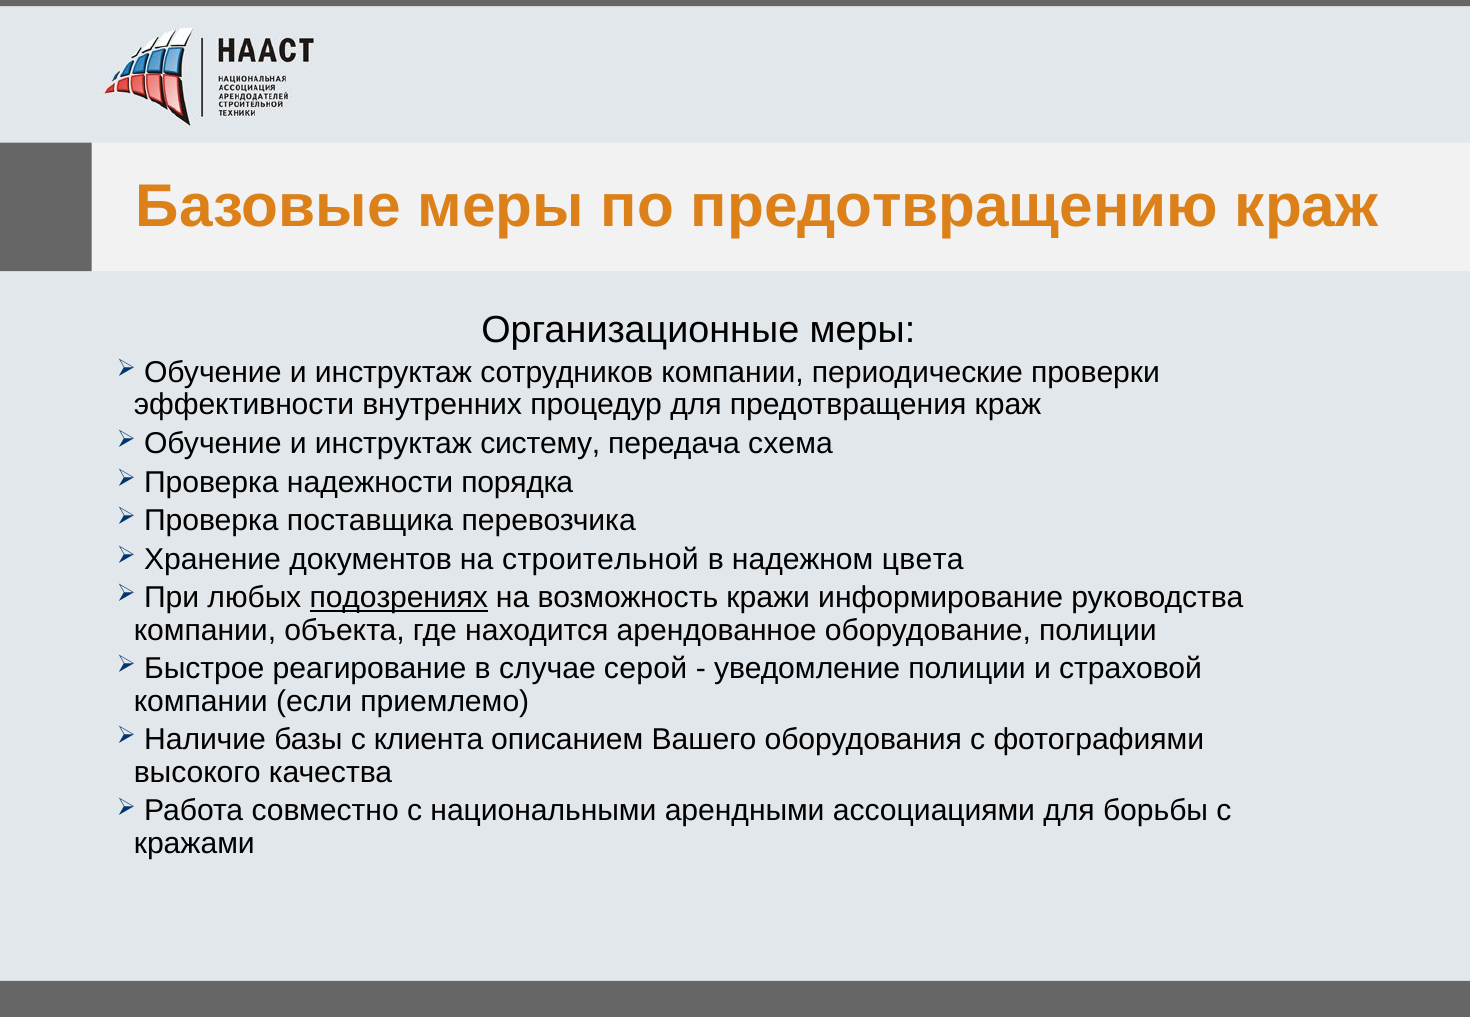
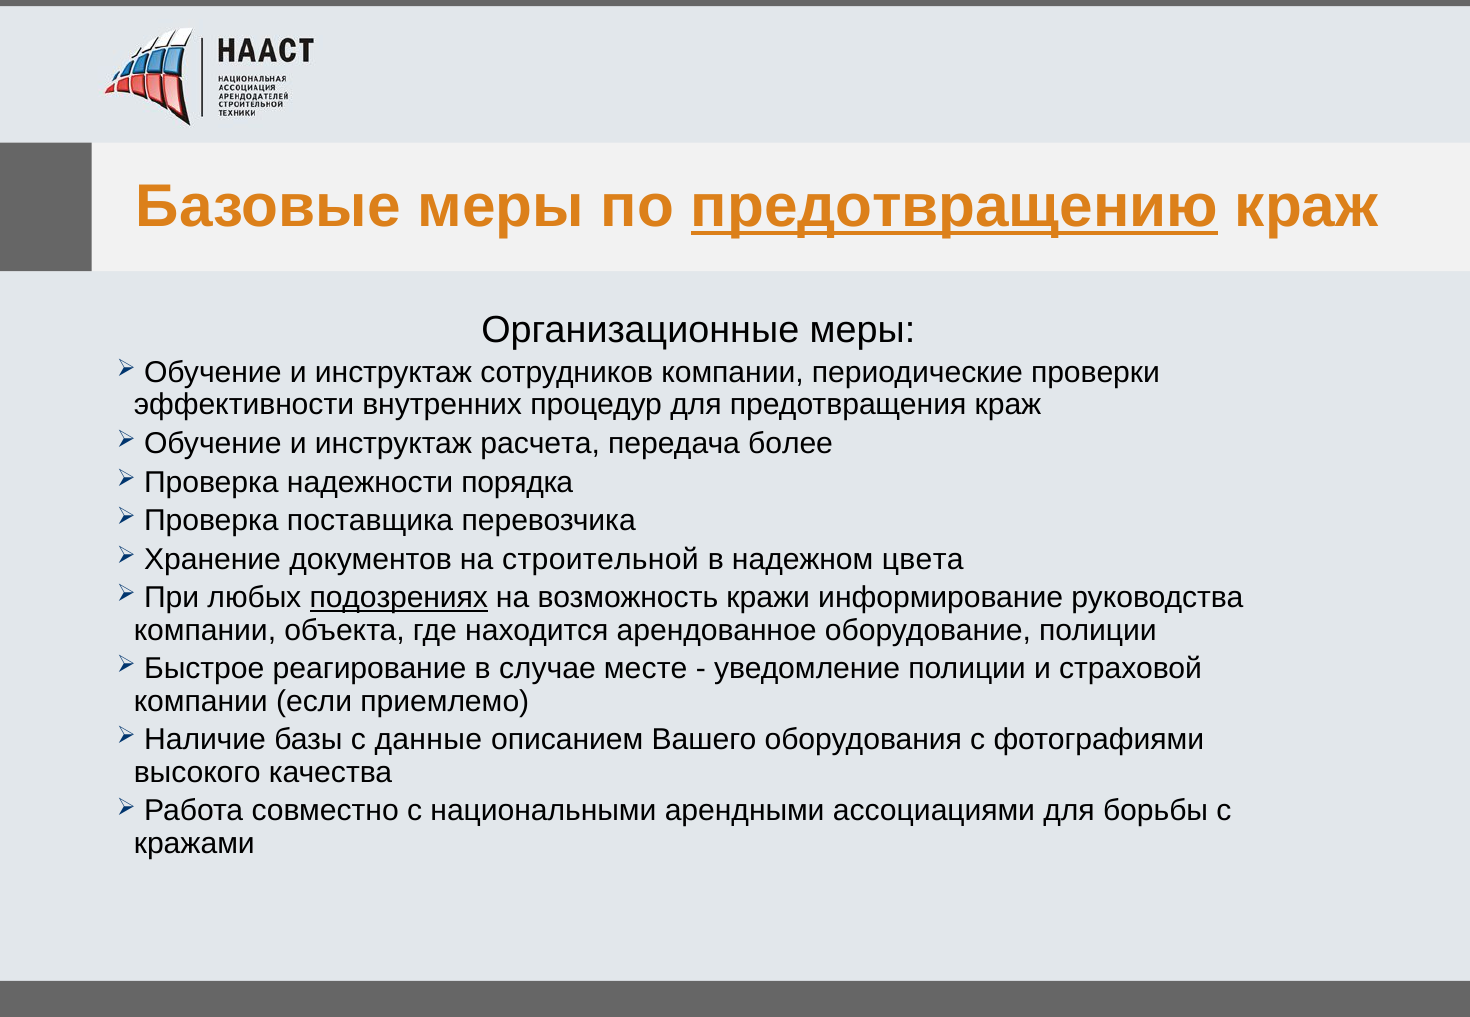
предотвращению underline: none -> present
систему: систему -> расчета
схема: схема -> более
серой: серой -> месте
клиента: клиента -> данные
